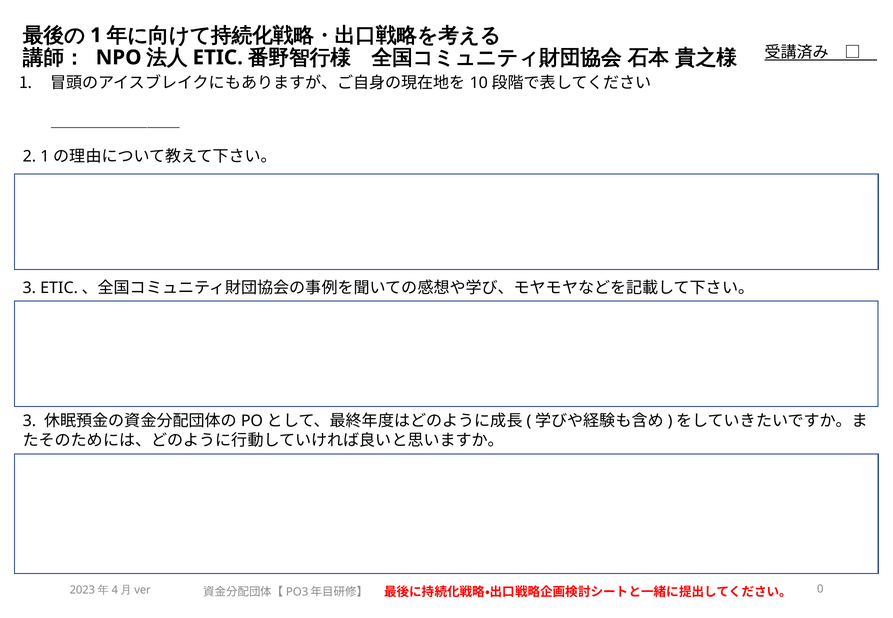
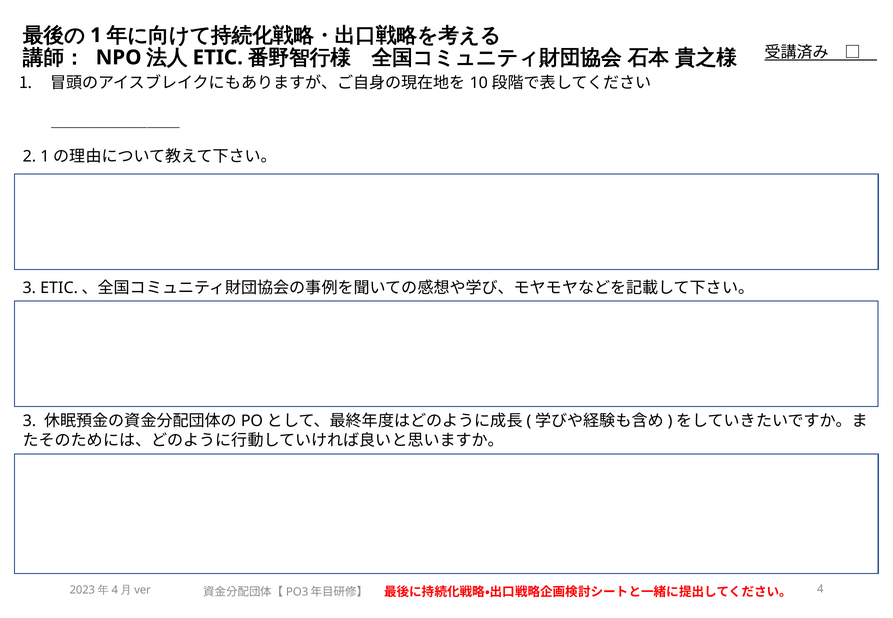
0: 0 -> 4
